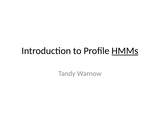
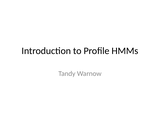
HMMs underline: present -> none
